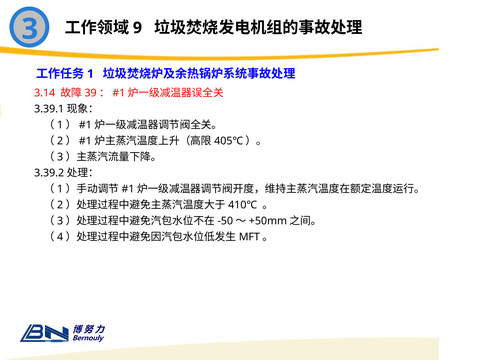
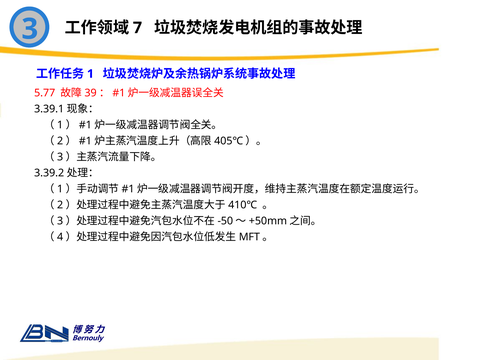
9: 9 -> 7
3.14: 3.14 -> 5.77
